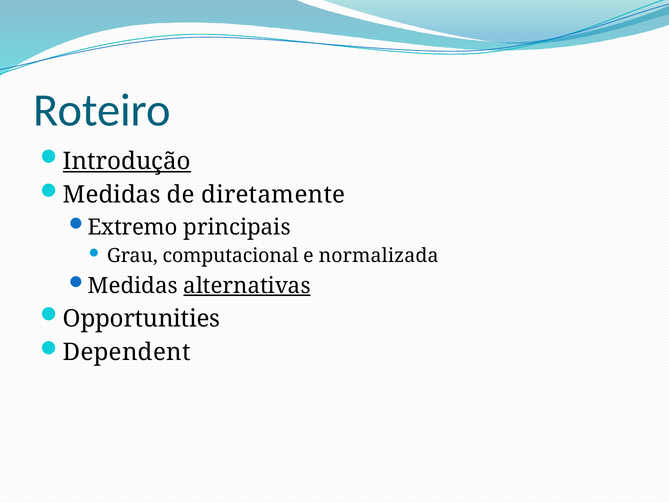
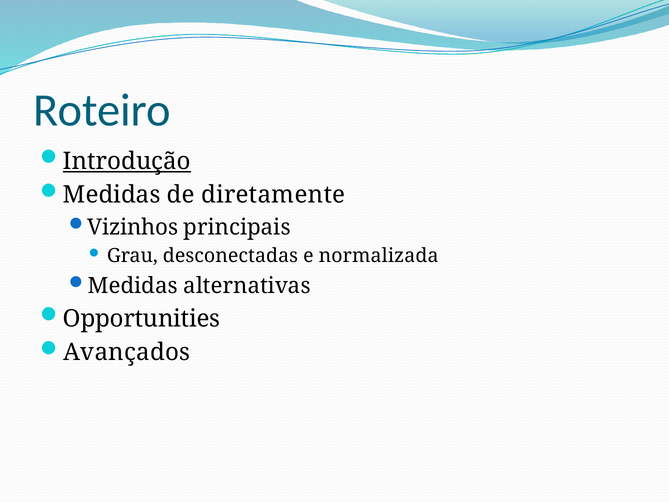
Extremo: Extremo -> Vizinhos
computacional: computacional -> desconectadas
alternativas underline: present -> none
Dependent: Dependent -> Avançados
